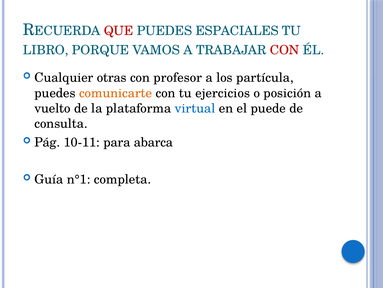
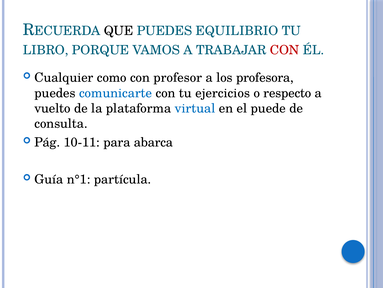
QUE colour: red -> black
ESPACIALES: ESPACIALES -> EQUILIBRIO
otras: otras -> como
partícula: partícula -> profesora
comunicarte colour: orange -> blue
posición: posición -> respecto
completa: completa -> partícula
